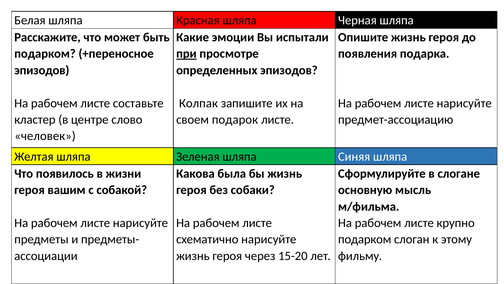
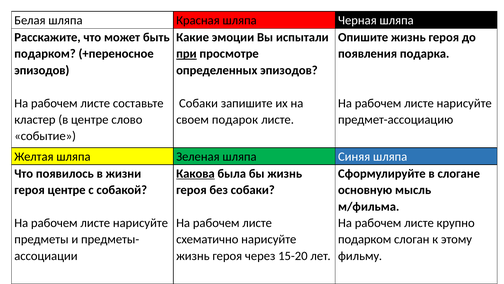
Колпак at (198, 103): Колпак -> Собаки
человек: человек -> событие
Какова underline: none -> present
героя вашим: вашим -> центре
